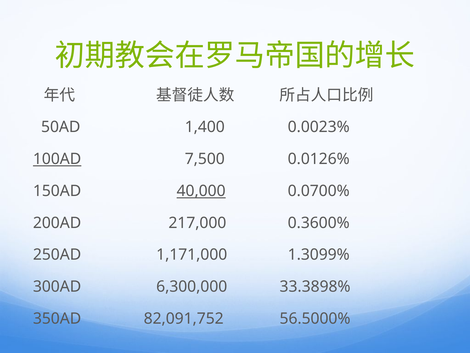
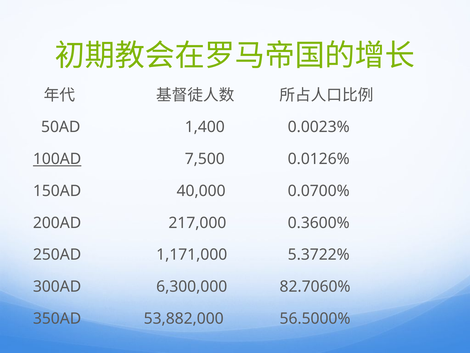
40,000 underline: present -> none
1.3099%: 1.3099% -> 5.3722%
33.3898%: 33.3898% -> 82.7060%
82,091,752: 82,091,752 -> 53,882,000
